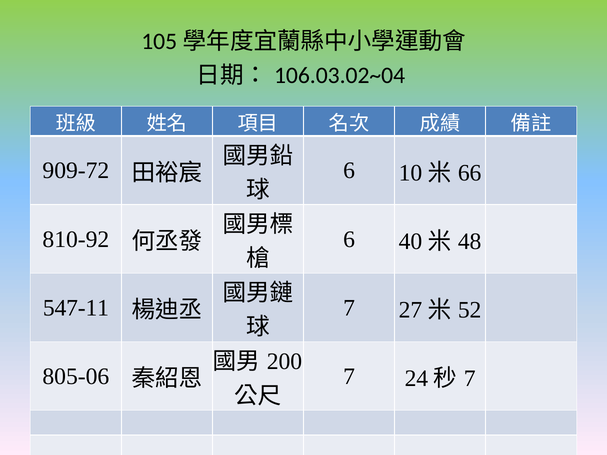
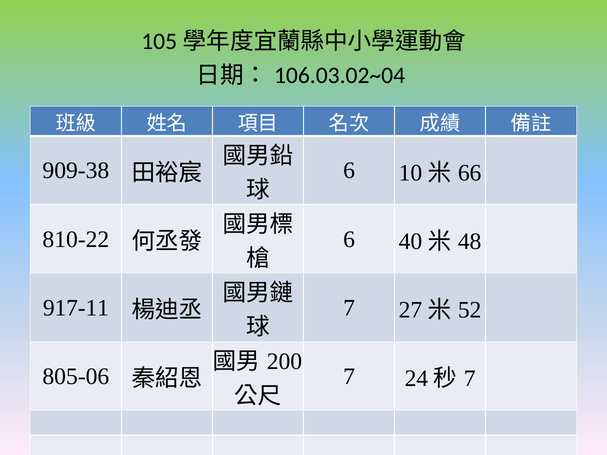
909-72: 909-72 -> 909-38
810-92: 810-92 -> 810-22
547-11: 547-11 -> 917-11
